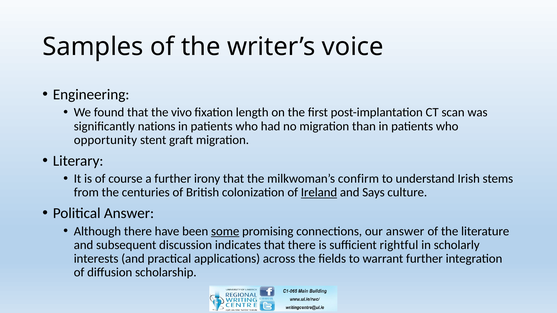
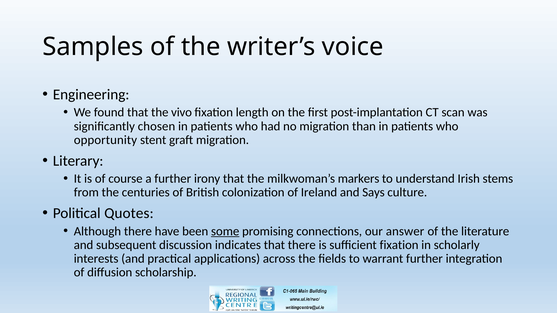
nations: nations -> chosen
confirm: confirm -> markers
Ireland underline: present -> none
Political Answer: Answer -> Quotes
sufficient rightful: rightful -> fixation
